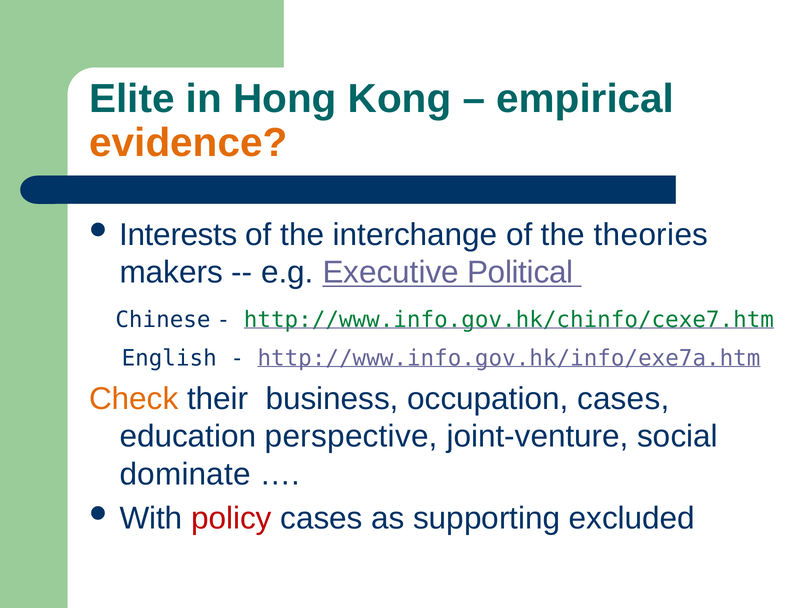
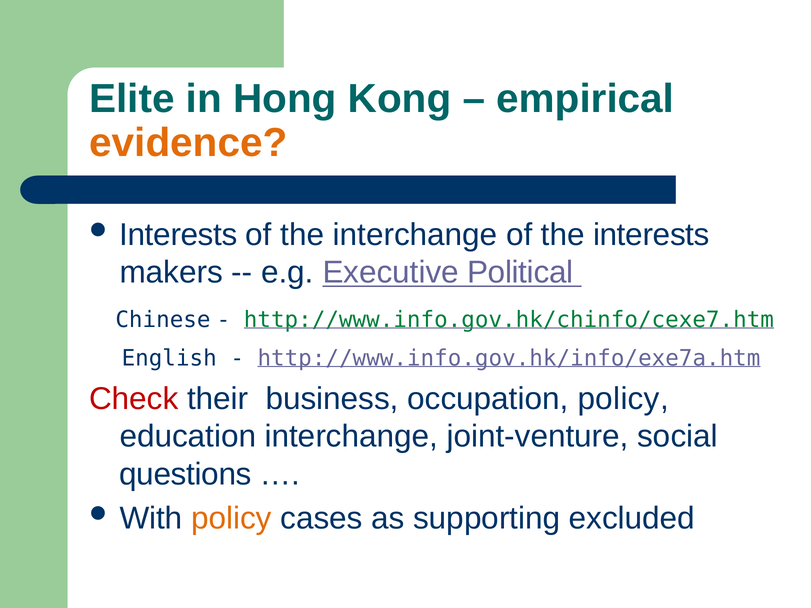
the theories: theories -> interests
Check colour: orange -> red
occupation cases: cases -> policy
education perspective: perspective -> interchange
dominate: dominate -> questions
policy at (231, 519) colour: red -> orange
